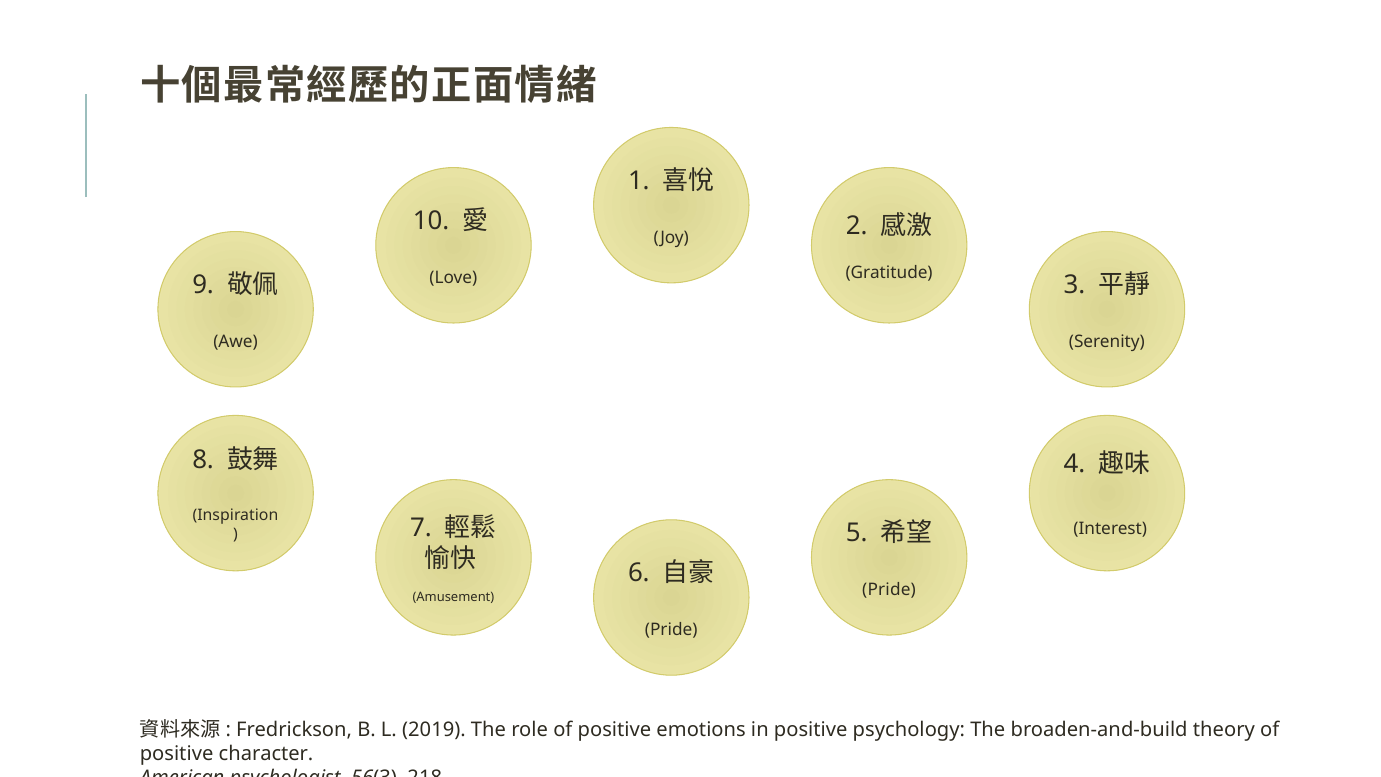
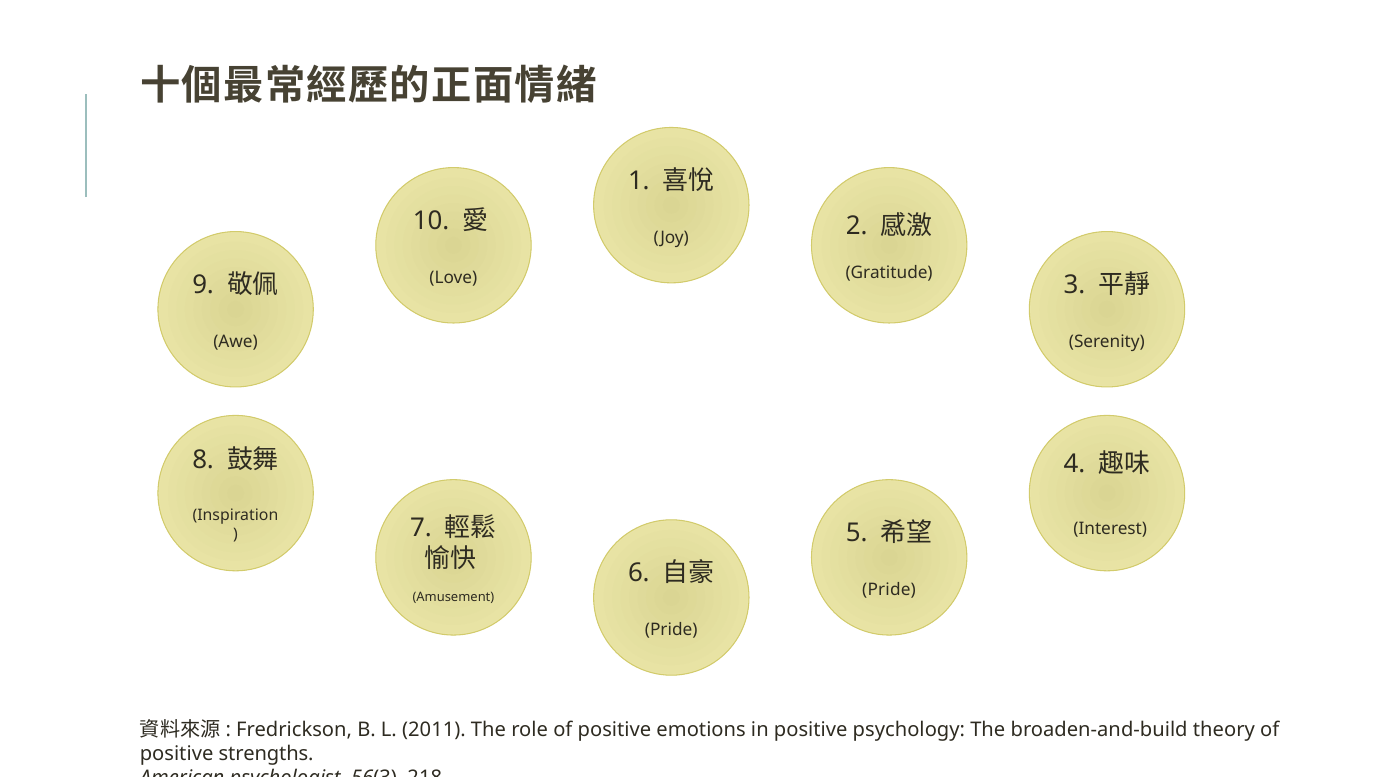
2019: 2019 -> 2011
character: character -> strengths
